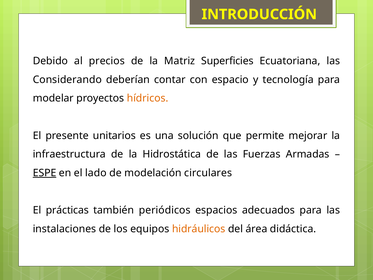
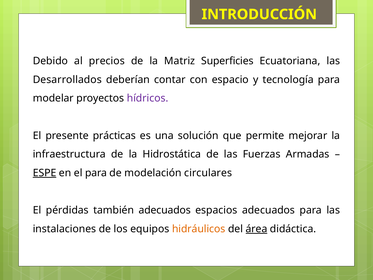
Considerando: Considerando -> Desarrollados
hídricos colour: orange -> purple
unitarios: unitarios -> prácticas
el lado: lado -> para
prácticas: prácticas -> pérdidas
también periódicos: periódicos -> adecuados
área underline: none -> present
